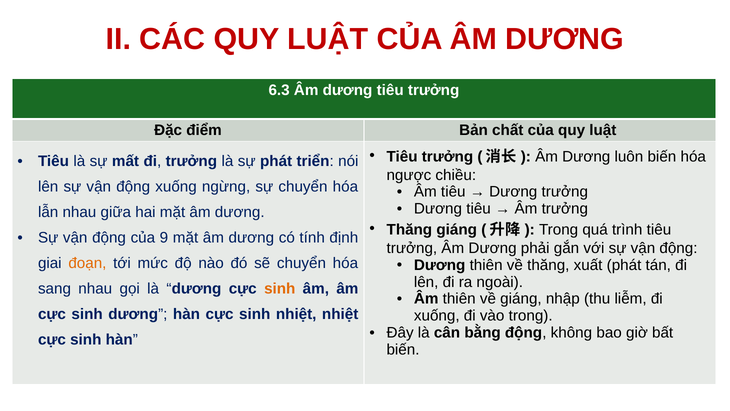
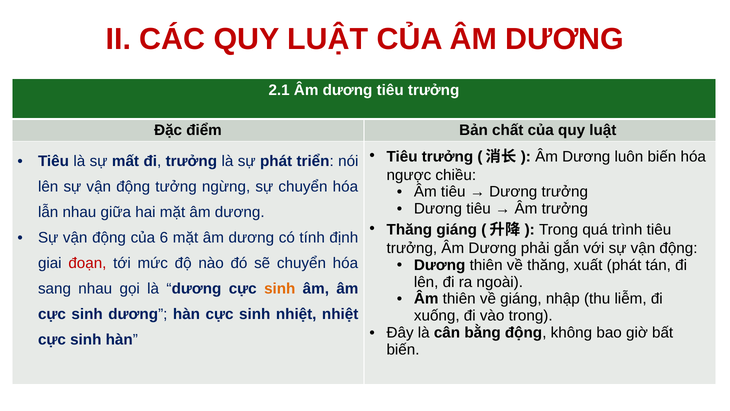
6.3: 6.3 -> 2.1
động xuống: xuống -> tưởng
9: 9 -> 6
đoạn colour: orange -> red
